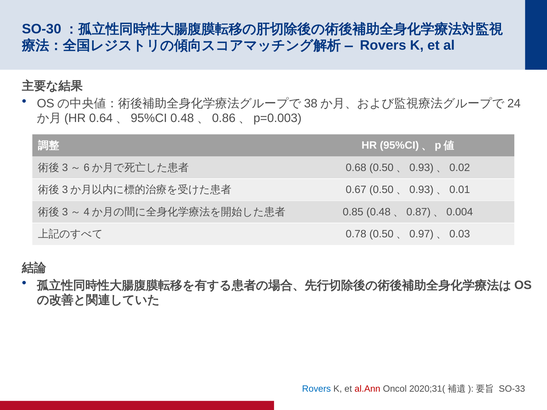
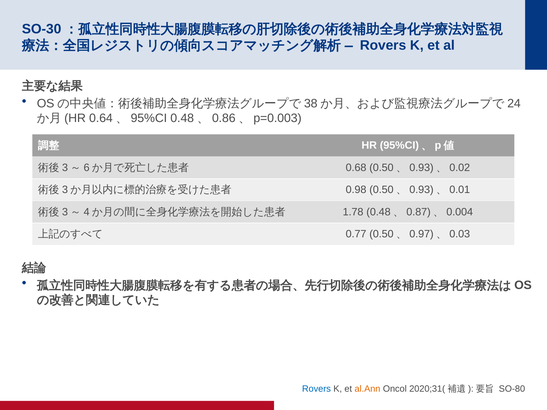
0.67: 0.67 -> 0.98
0.85: 0.85 -> 1.78
0.78: 0.78 -> 0.77
al.Ann colour: red -> orange
SO-33: SO-33 -> SO-80
